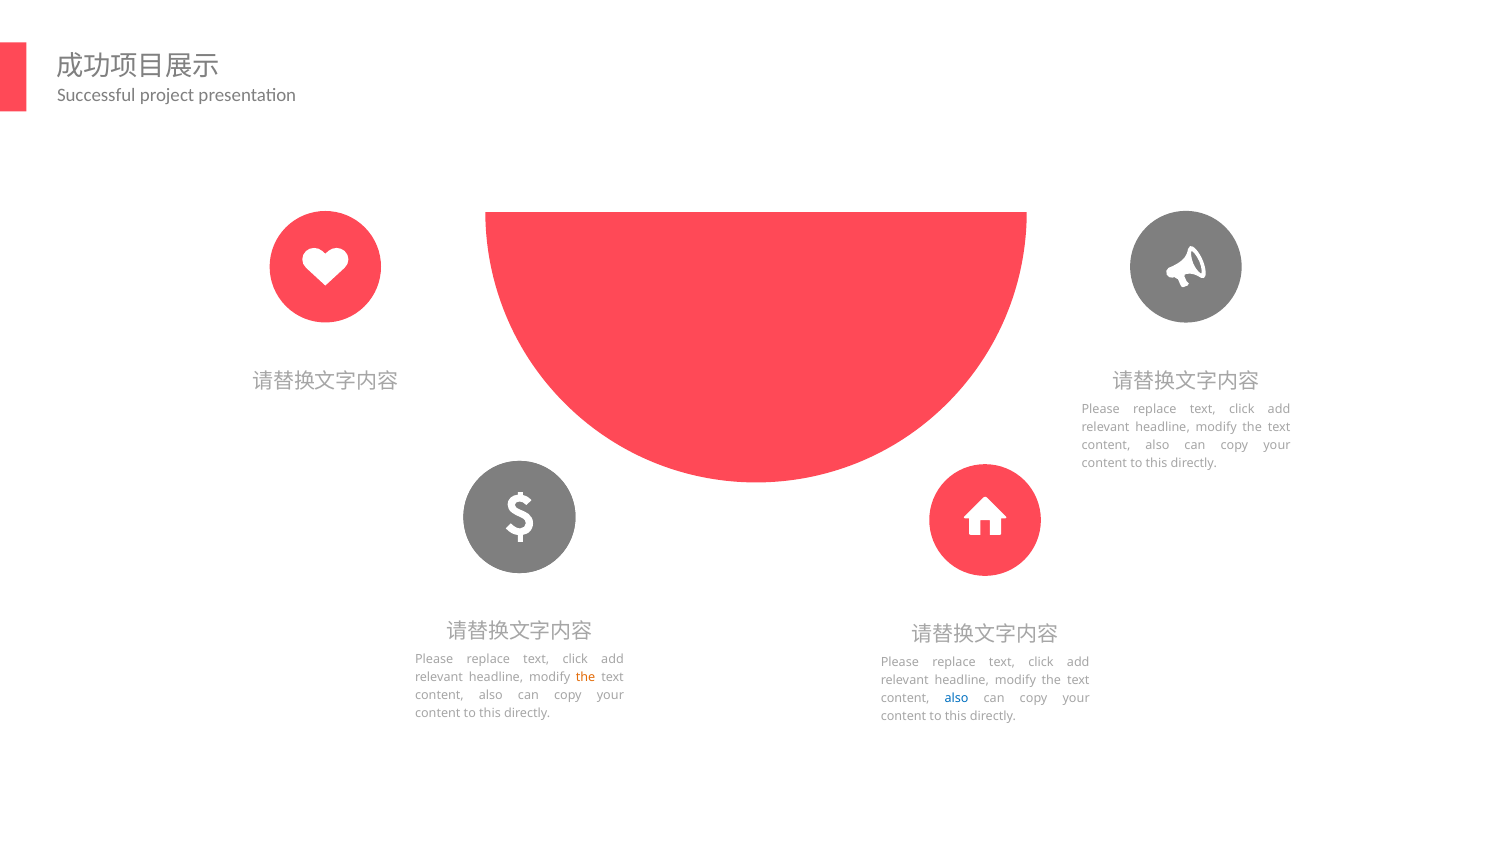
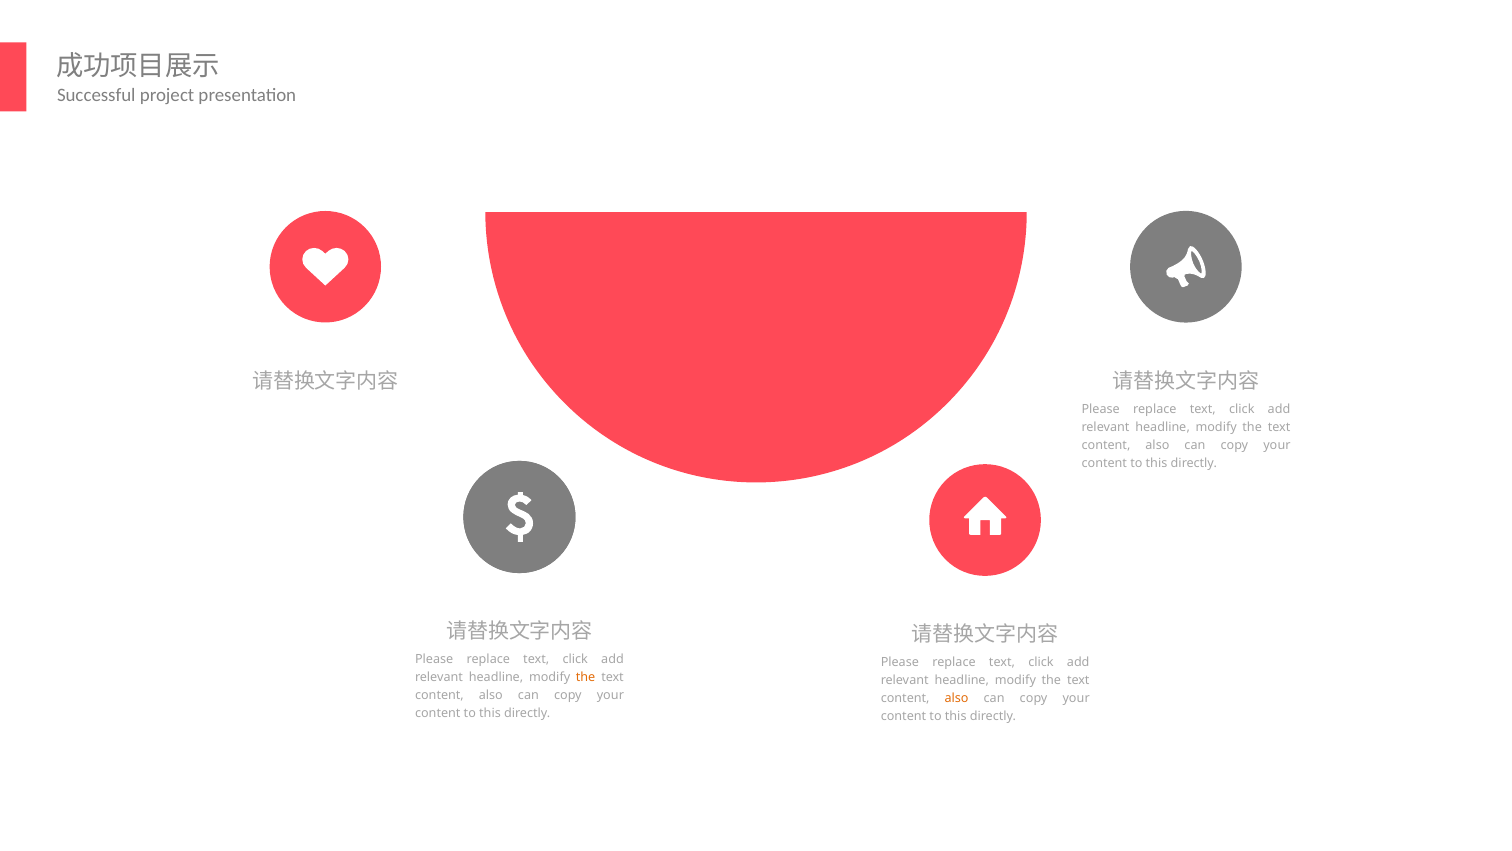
also at (957, 698) colour: blue -> orange
